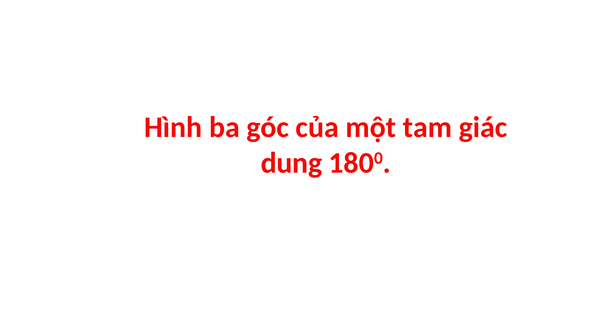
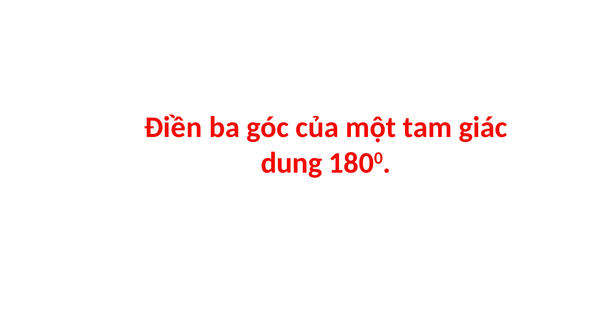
Hình: Hình -> Điền
